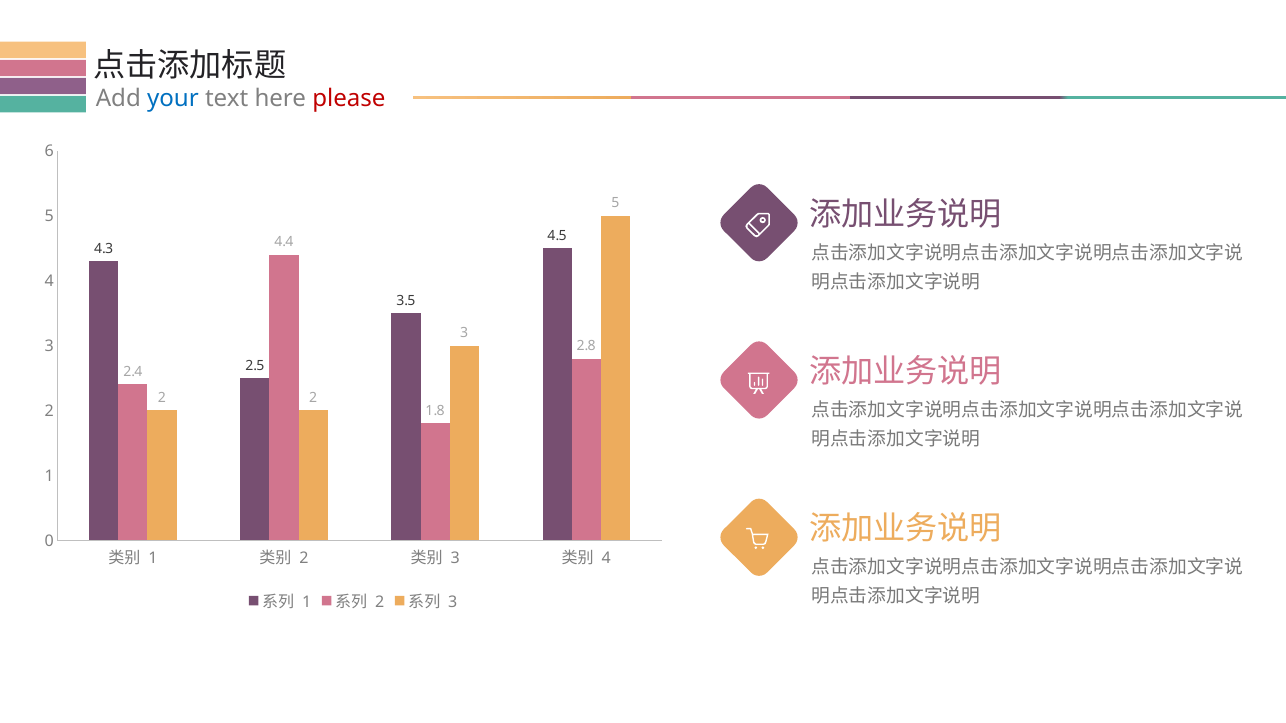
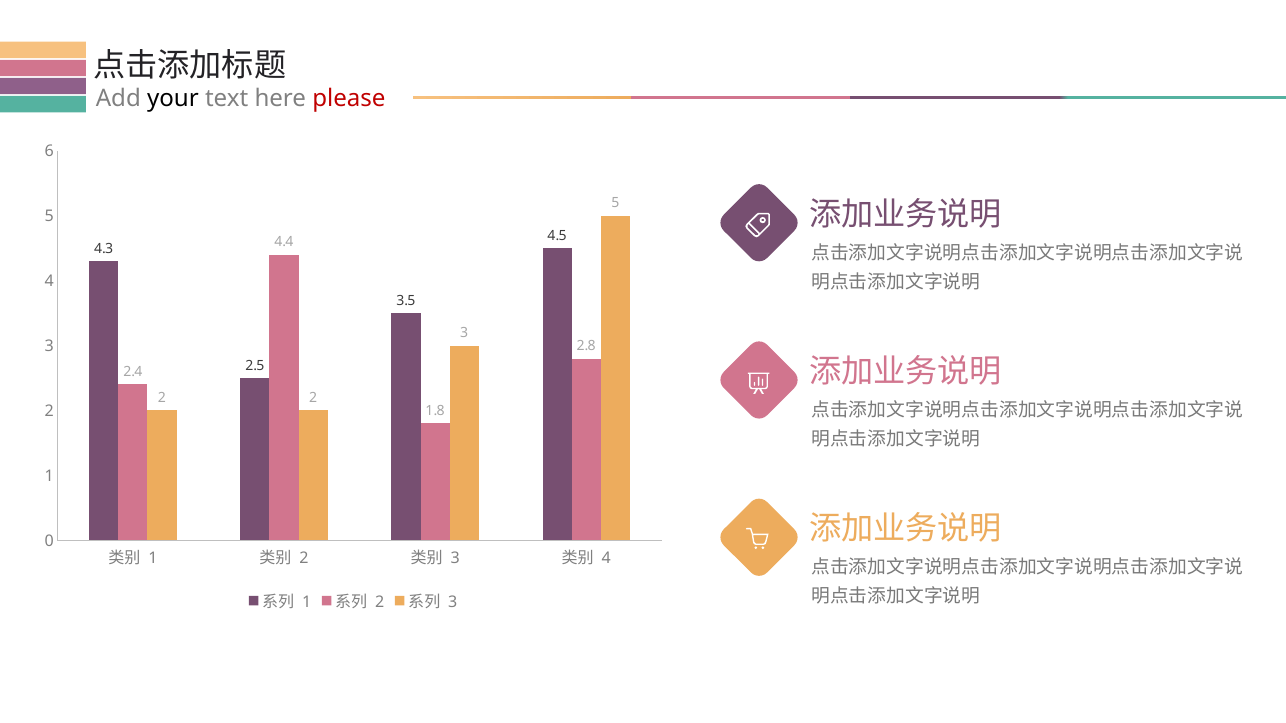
your colour: blue -> black
